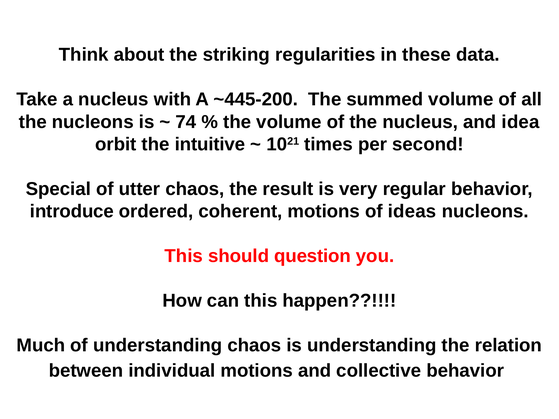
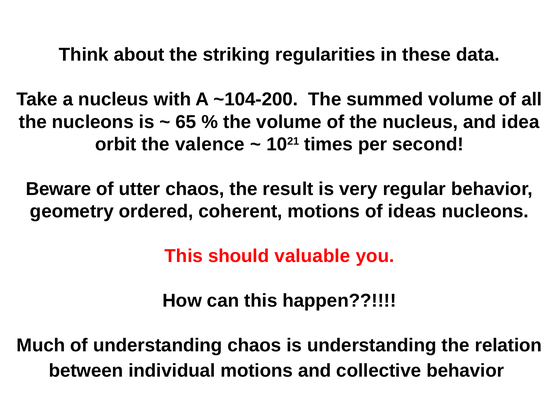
~445-200: ~445-200 -> ~104-200
74: 74 -> 65
intuitive: intuitive -> valence
Special: Special -> Beware
introduce: introduce -> geometry
question: question -> valuable
